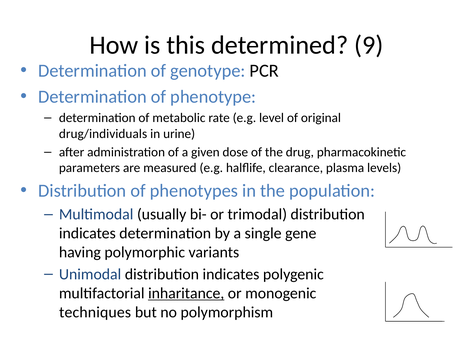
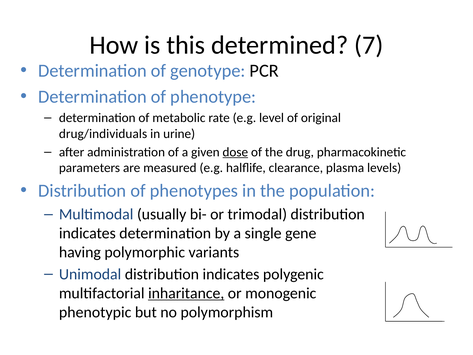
9: 9 -> 7
dose underline: none -> present
techniques: techniques -> phenotypic
